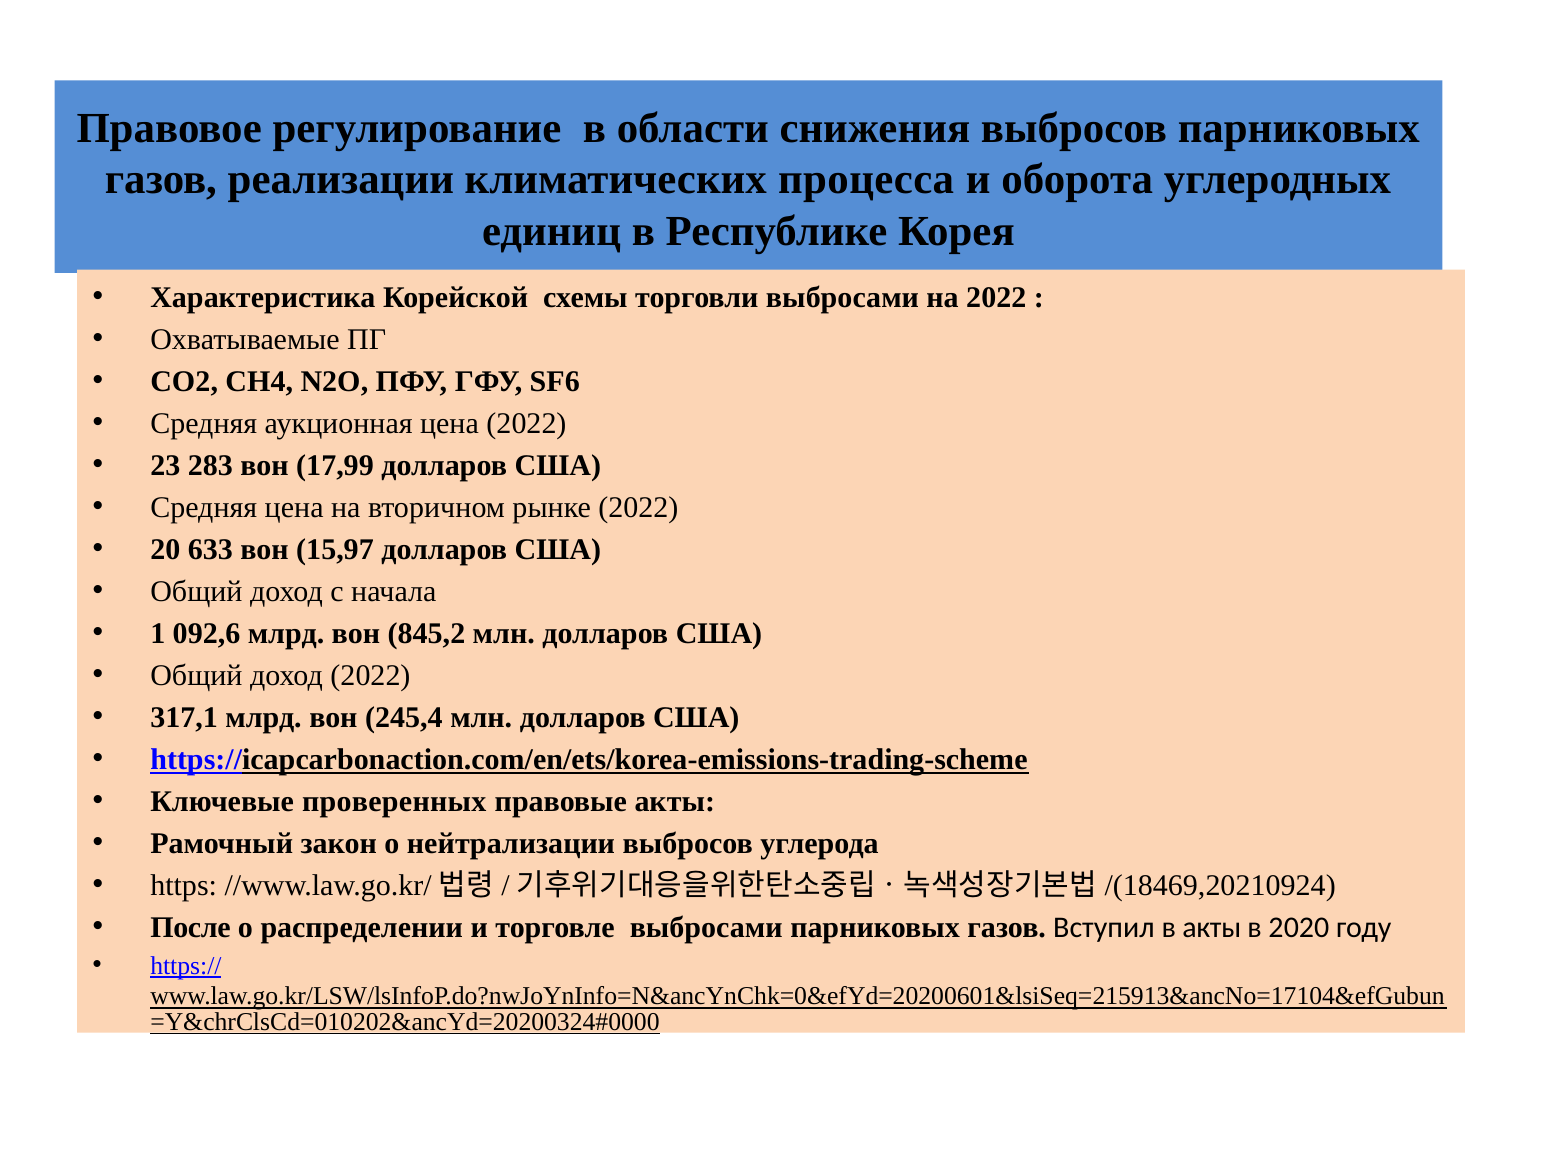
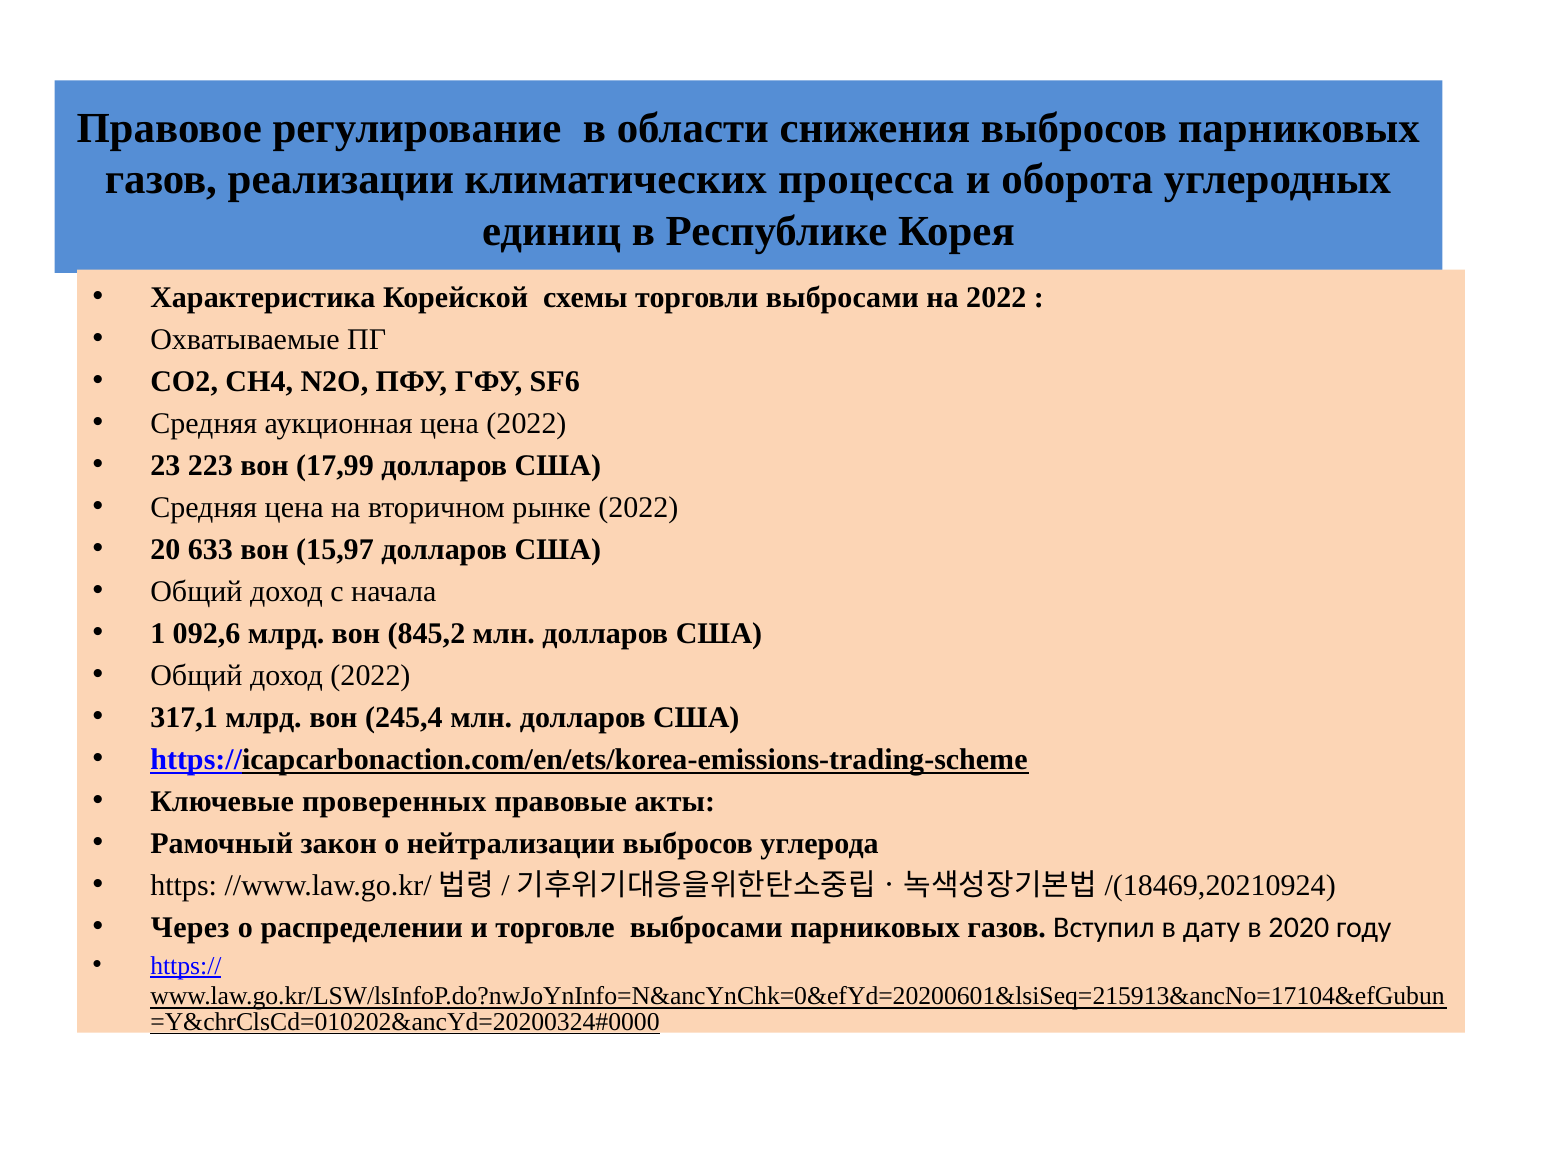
283: 283 -> 223
После: После -> Через
в акты: акты -> дату
